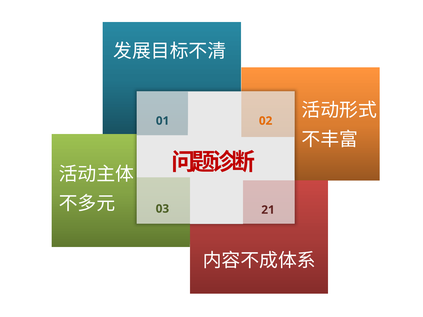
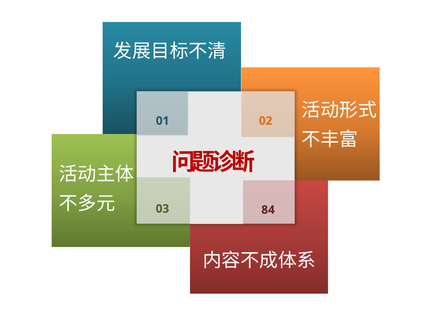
21: 21 -> 84
